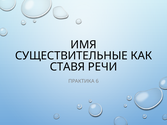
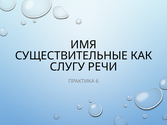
СТАВЯ: СТАВЯ -> СЛУГУ
